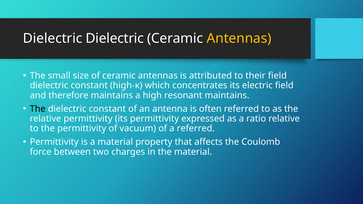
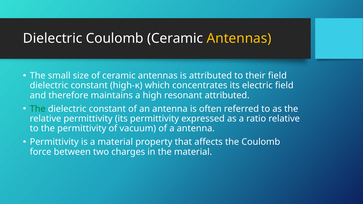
Dielectric Dielectric: Dielectric -> Coulomb
resonant maintains: maintains -> attributed
The at (38, 109) colour: black -> green
a referred: referred -> antenna
